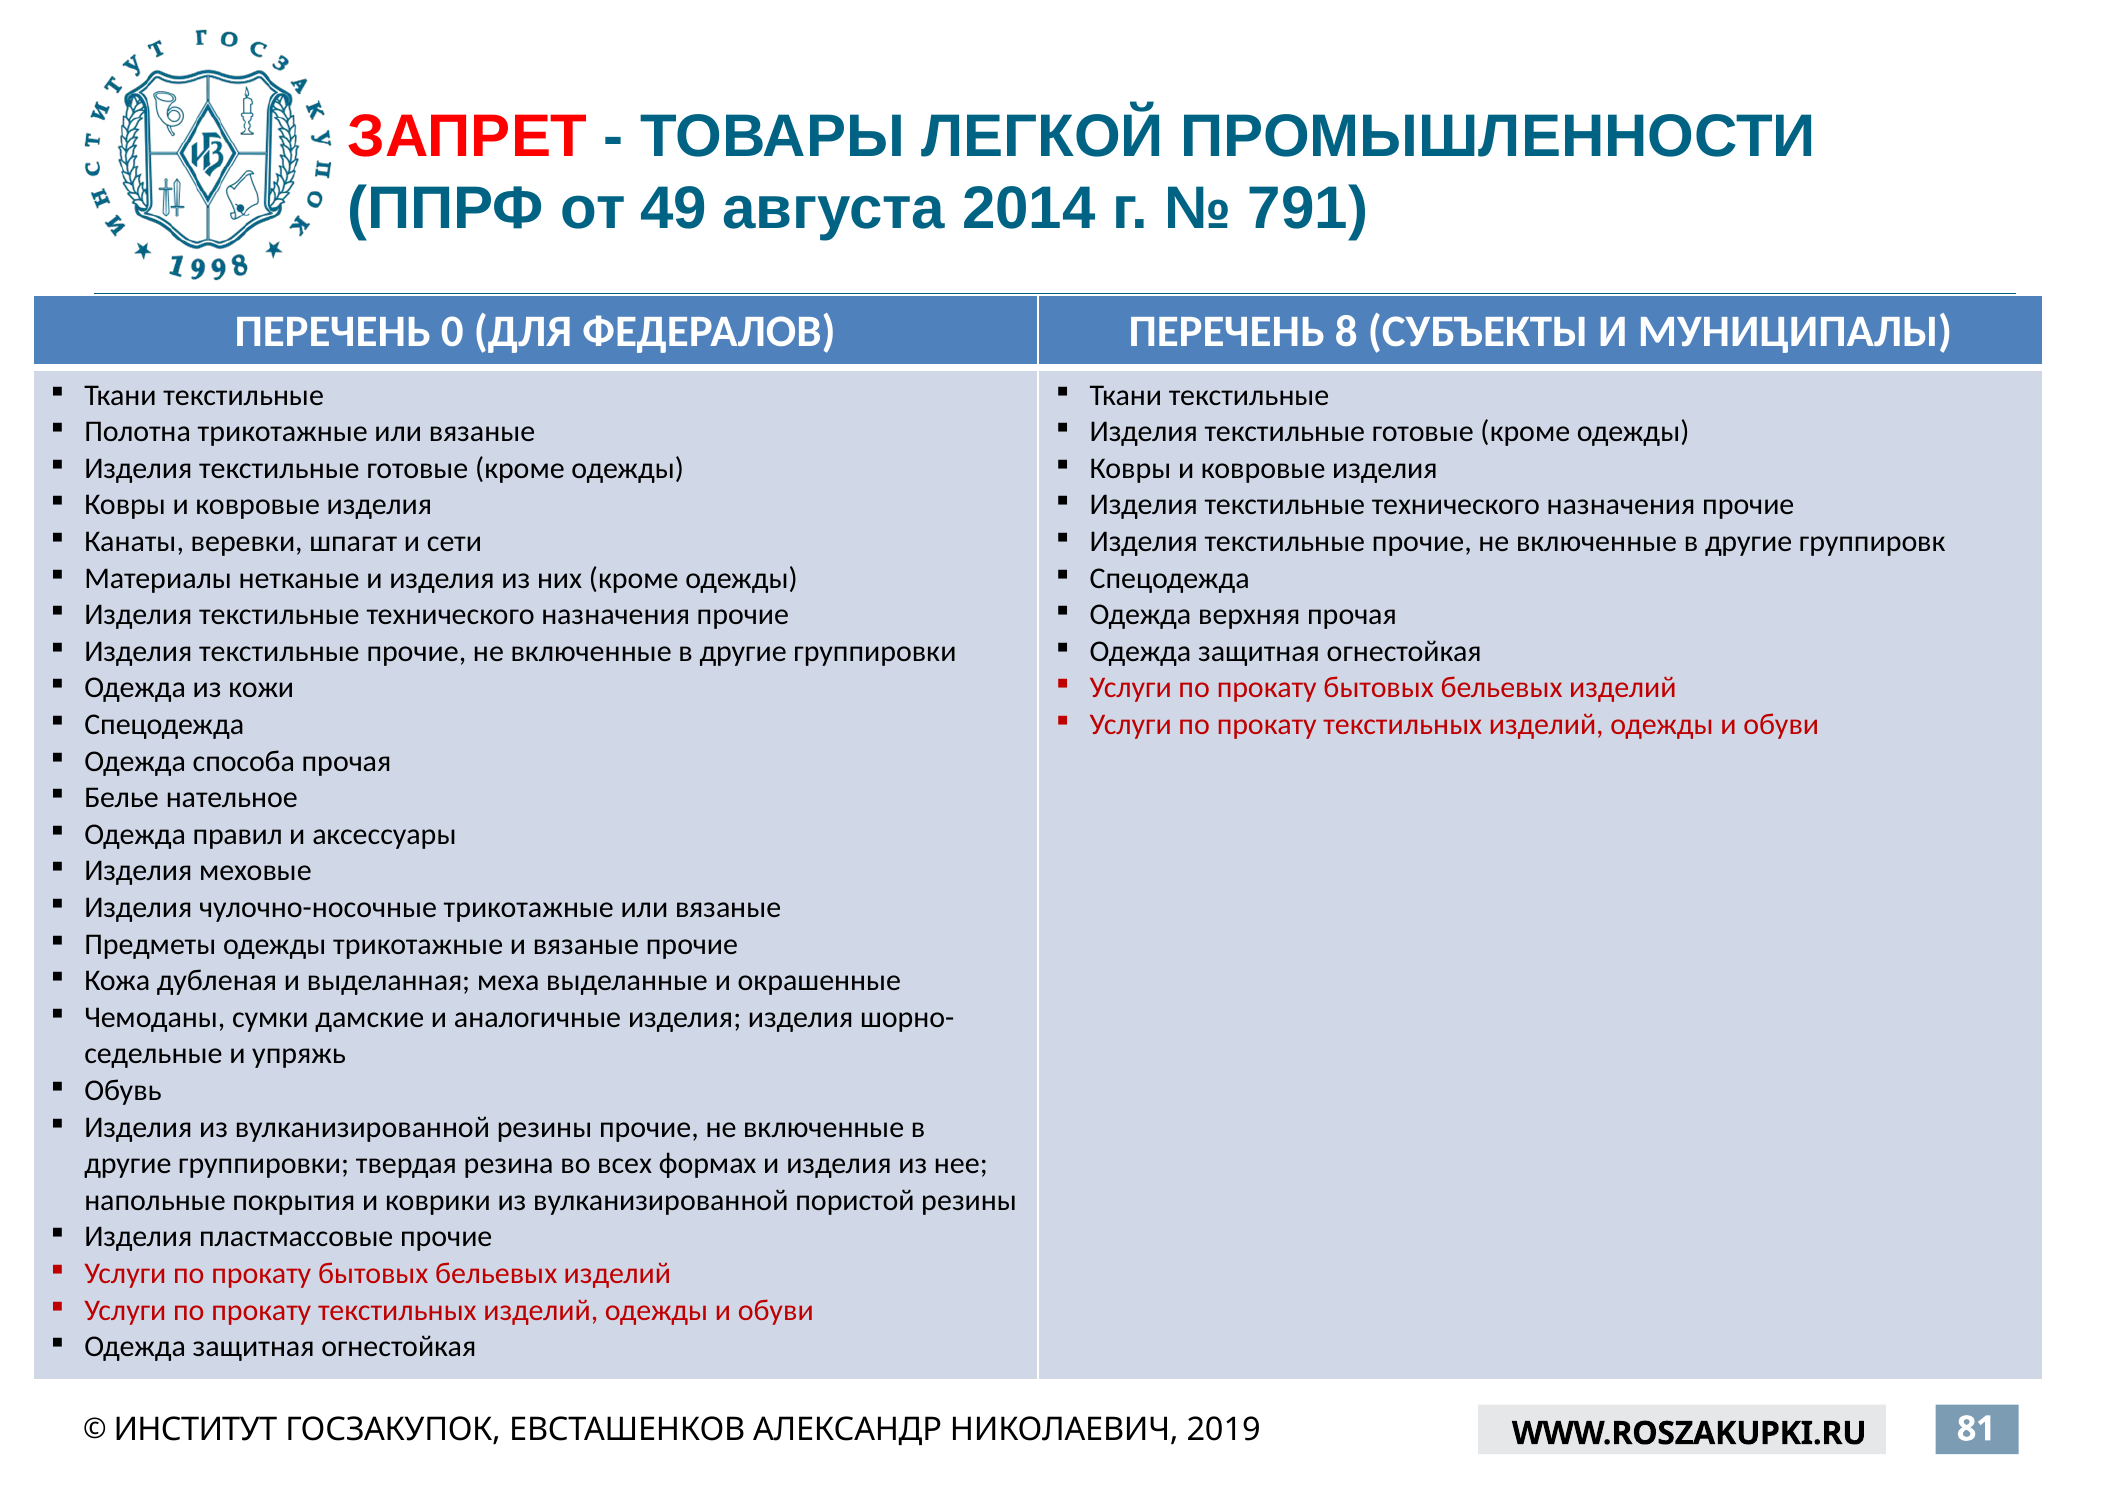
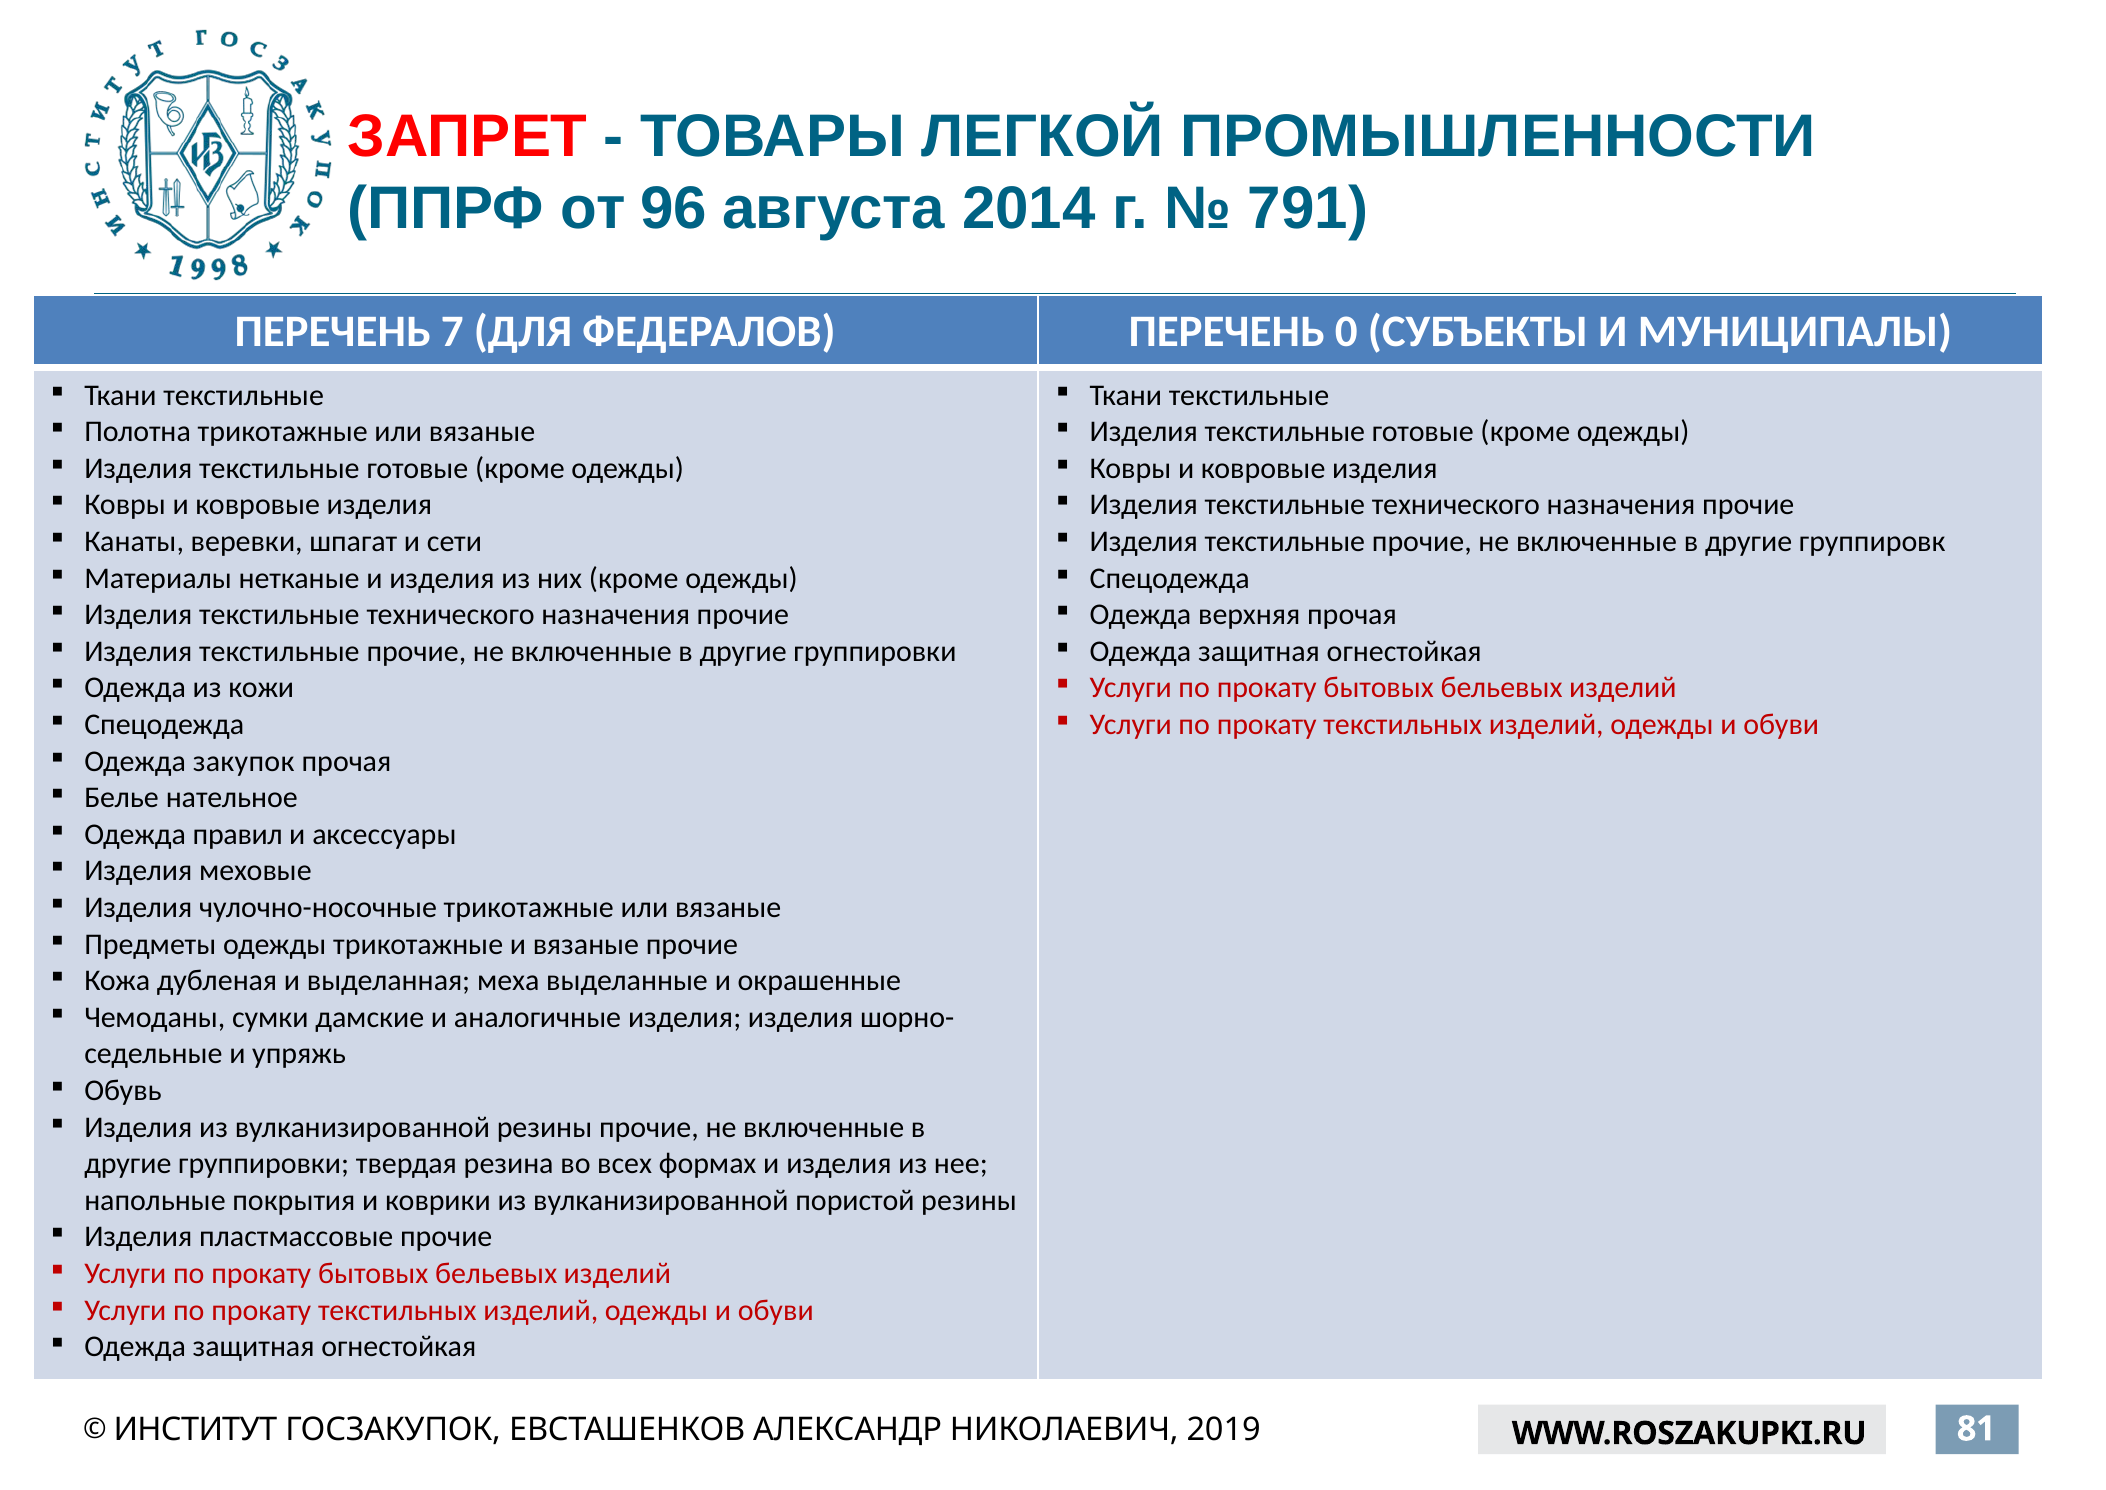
49: 49 -> 96
0: 0 -> 7
8: 8 -> 0
способа: способа -> закупок
